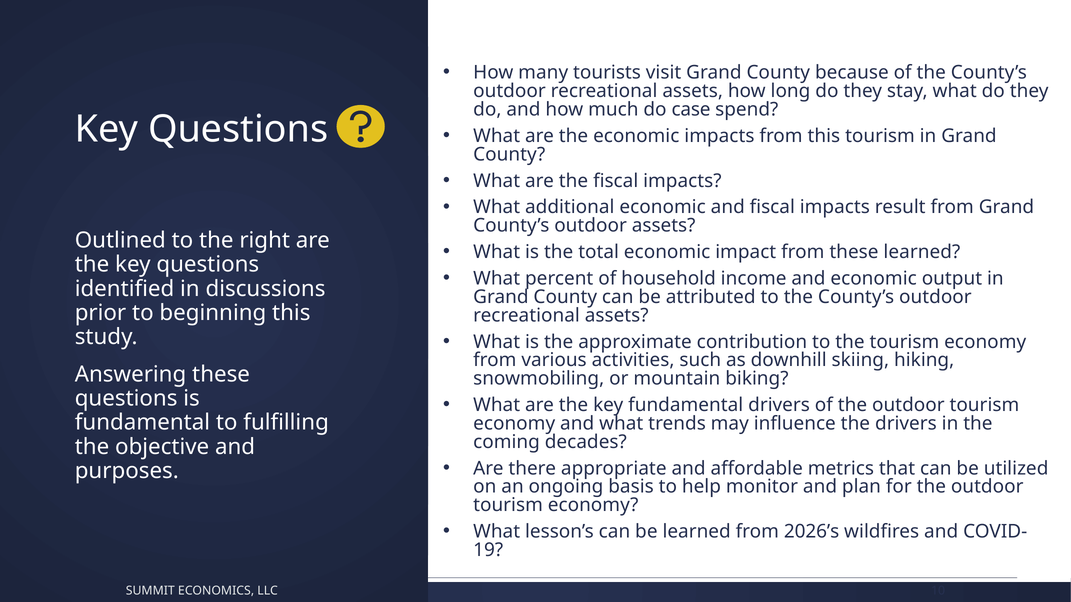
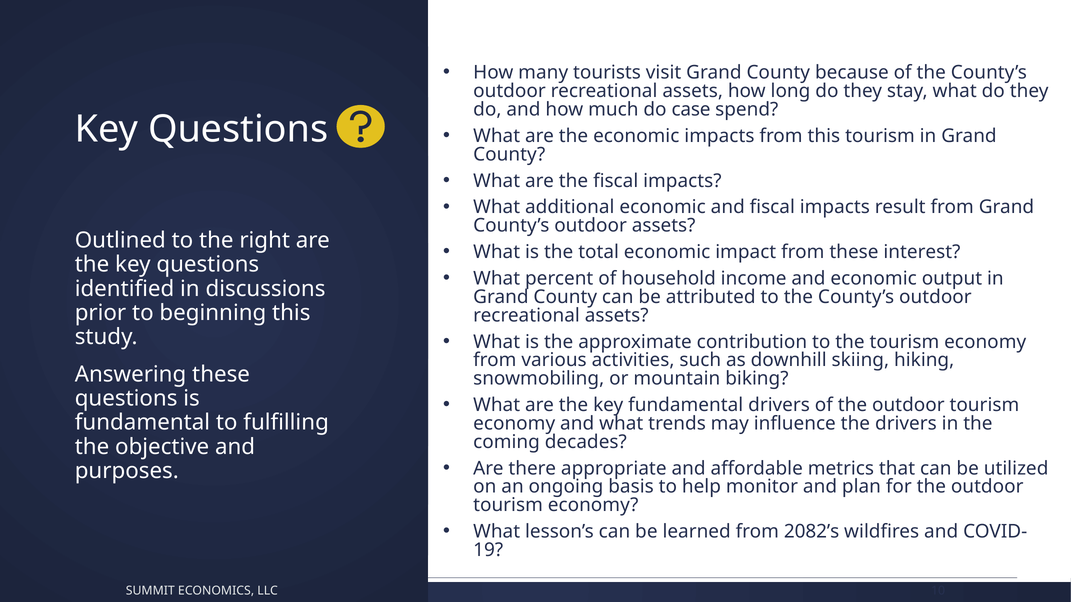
these learned: learned -> interest
2026’s: 2026’s -> 2082’s
